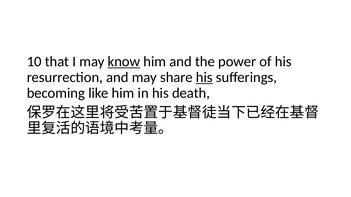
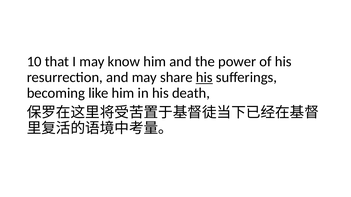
know underline: present -> none
